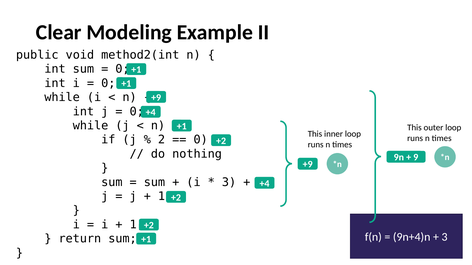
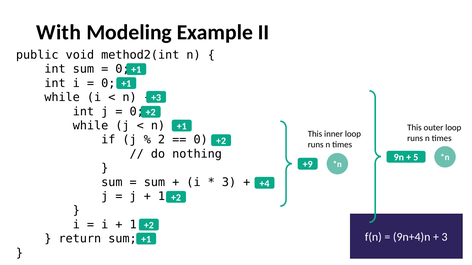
Clear: Clear -> With
+9 at (156, 98): +9 -> +3
+4 at (151, 113): +4 -> +2
9: 9 -> 5
